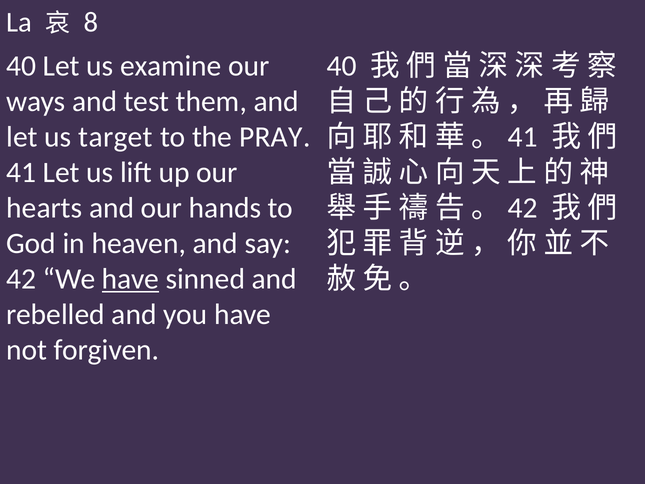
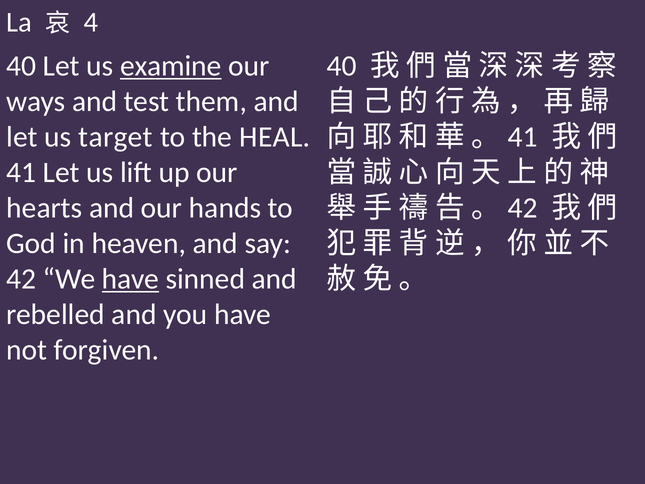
8: 8 -> 4
examine underline: none -> present
PRAY: PRAY -> HEAL
